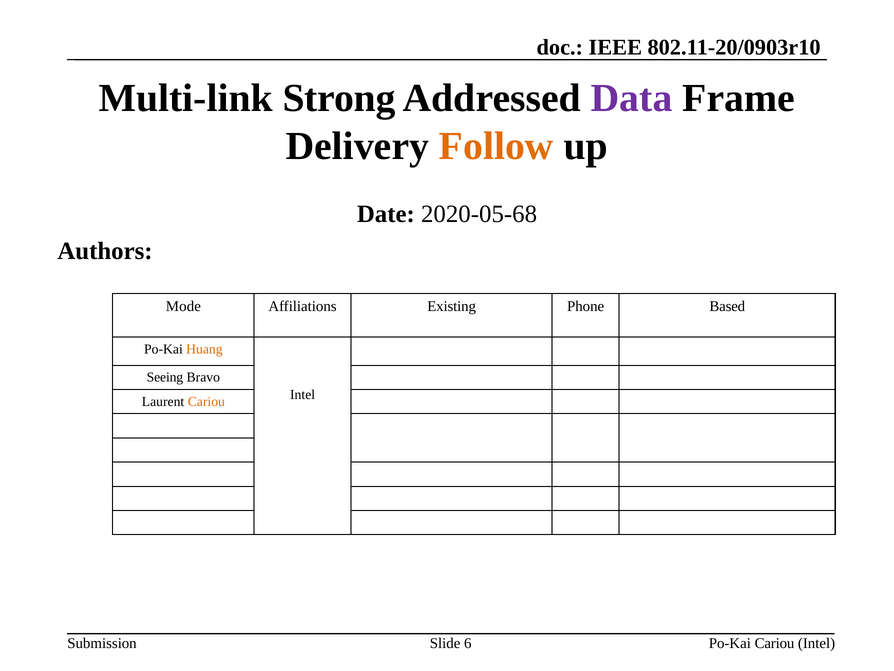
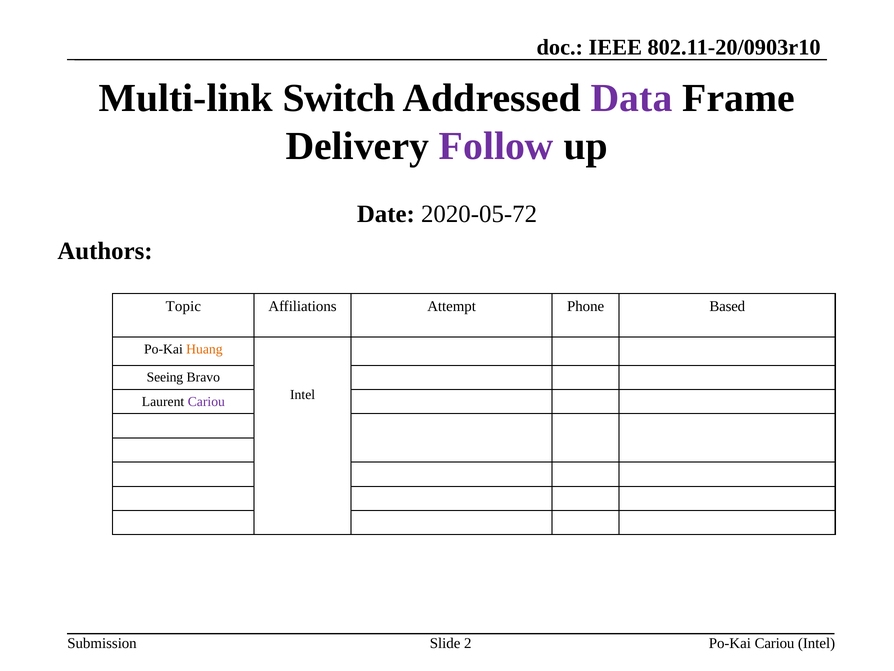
Strong: Strong -> Switch
Follow colour: orange -> purple
2020-05-68: 2020-05-68 -> 2020-05-72
Mode: Mode -> Topic
Existing: Existing -> Attempt
Cariou at (206, 401) colour: orange -> purple
6: 6 -> 2
